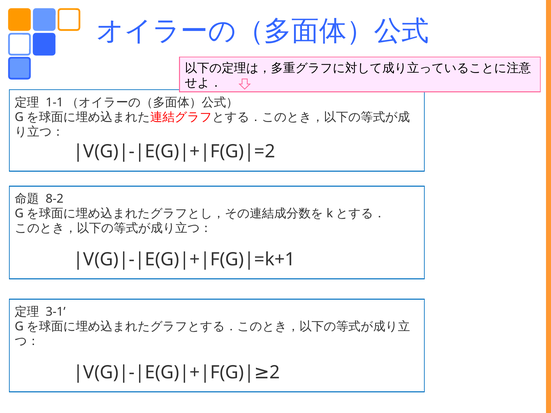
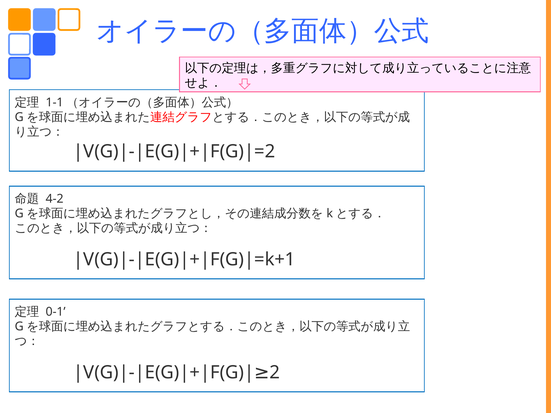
8-2: 8-2 -> 4-2
3-1: 3-1 -> 0-1
